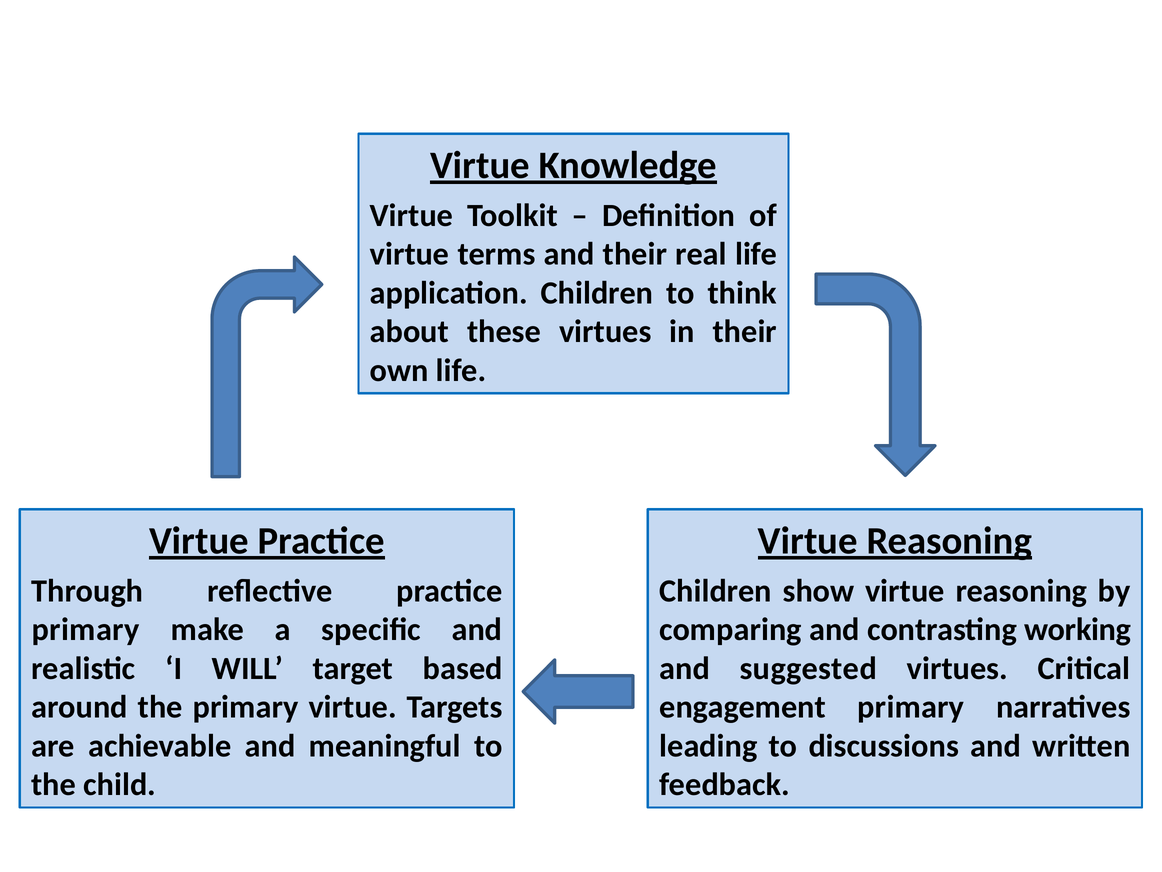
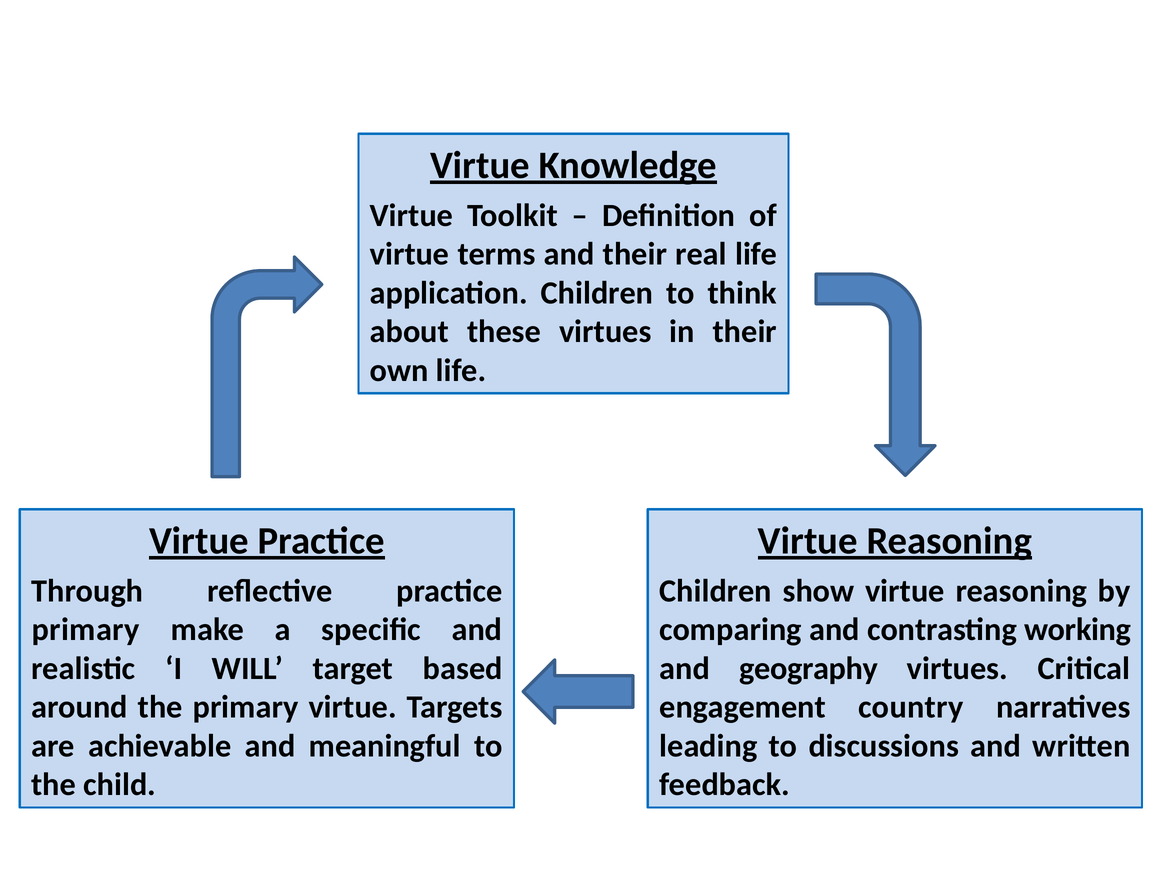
suggested: suggested -> geography
engagement primary: primary -> country
